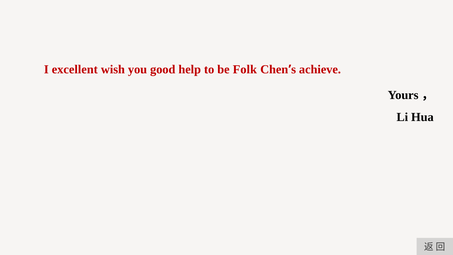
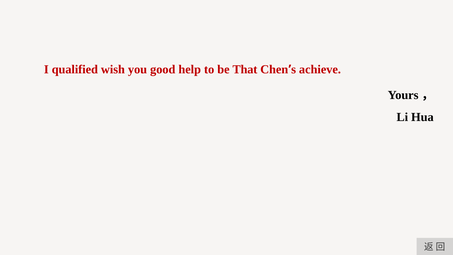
excellent: excellent -> qualified
Folk: Folk -> That
